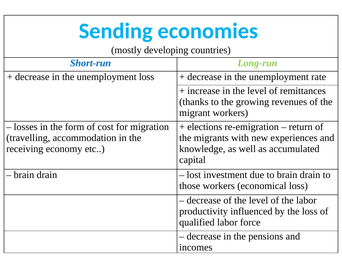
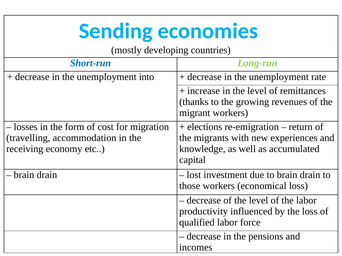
unemployment loss: loss -> into
